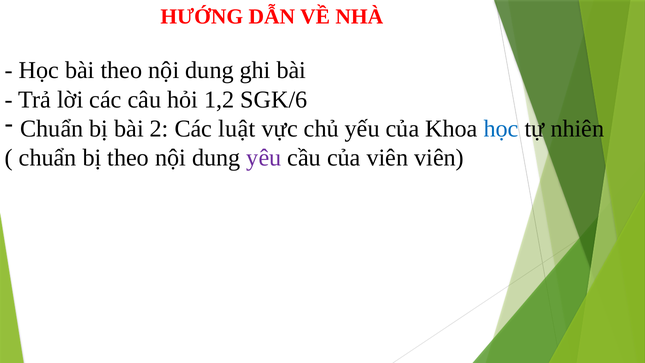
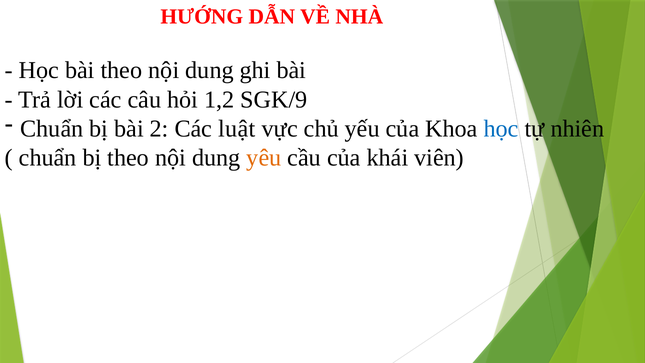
SGK/6: SGK/6 -> SGK/9
yêu colour: purple -> orange
của viên: viên -> khái
